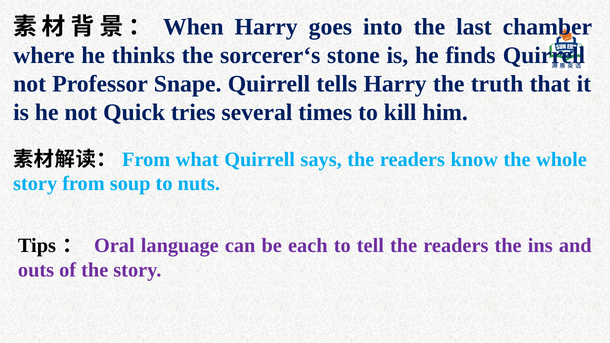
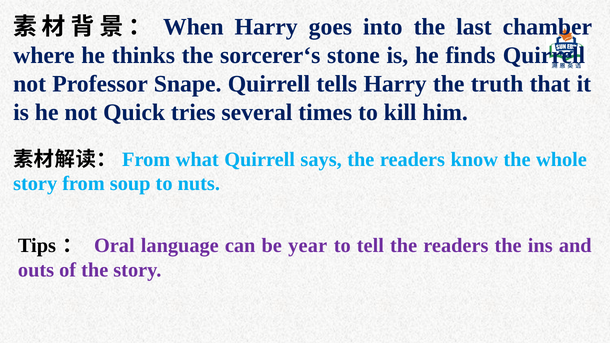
each: each -> year
